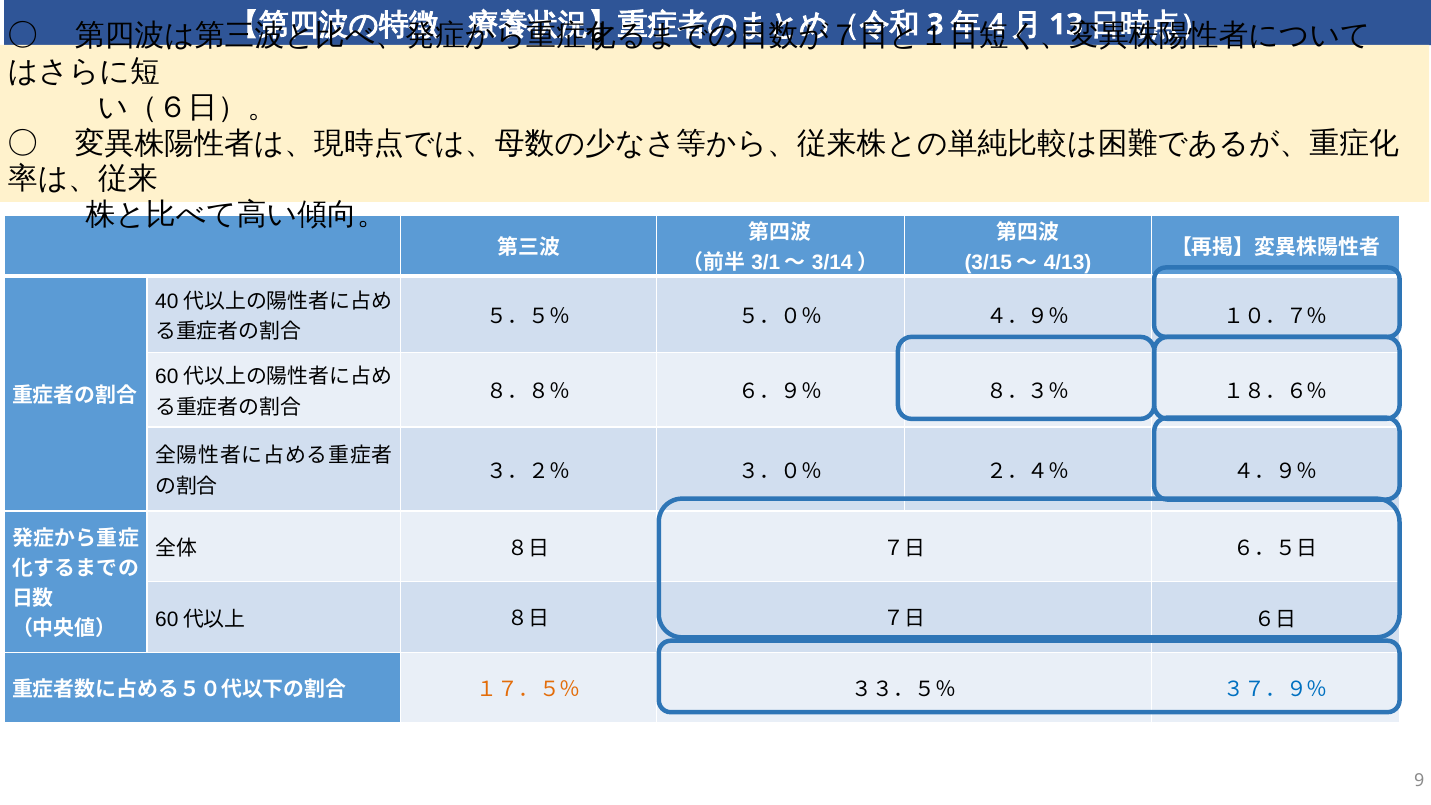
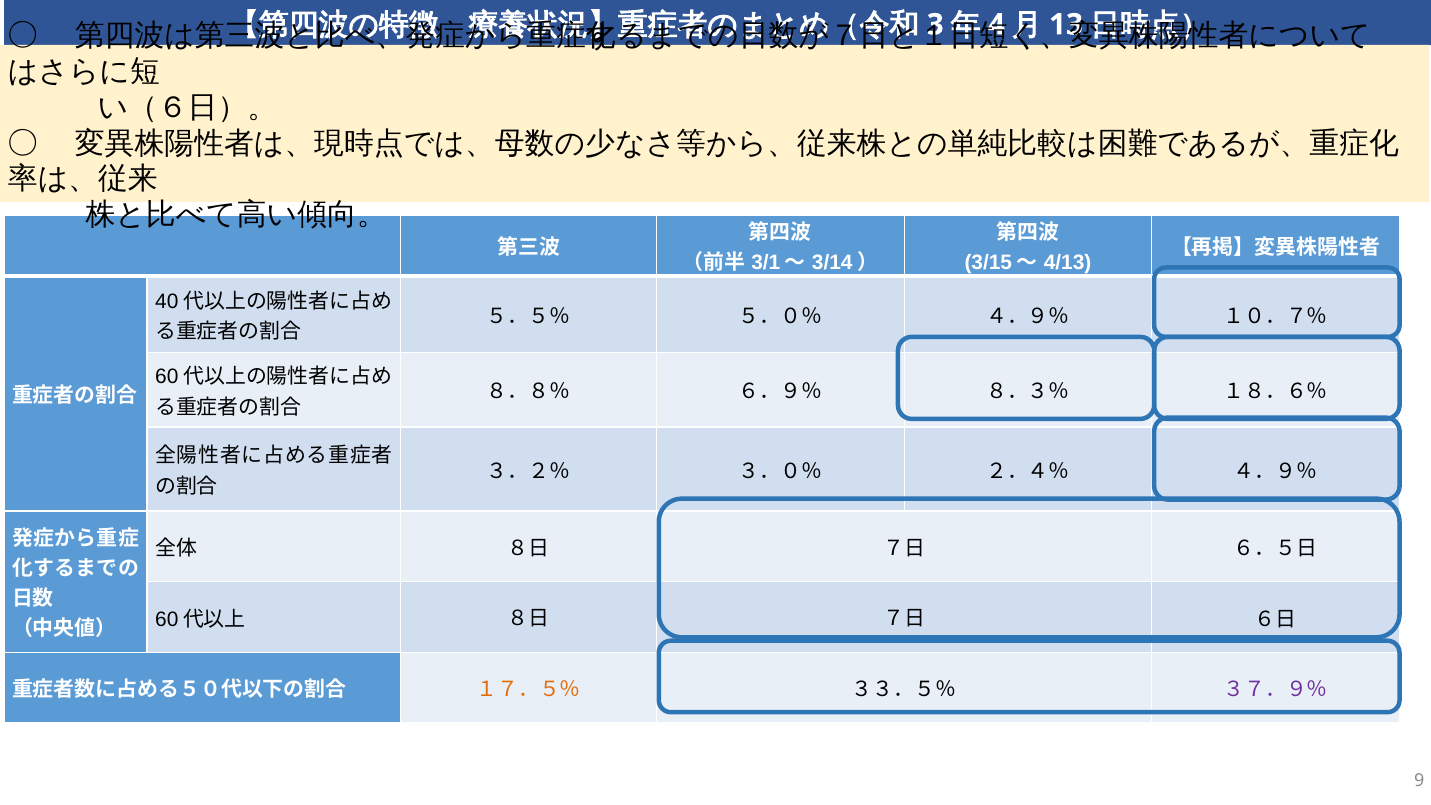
３７．９％ colour: blue -> purple
